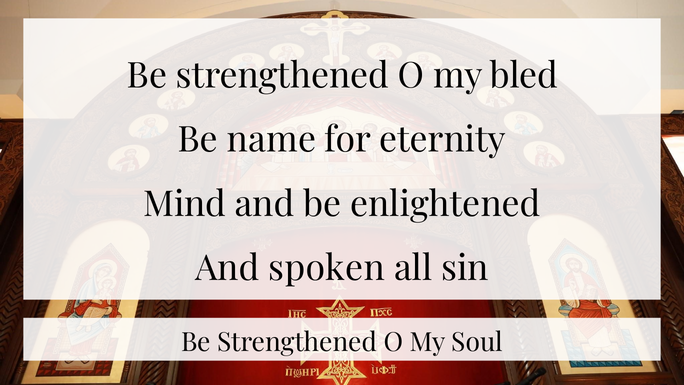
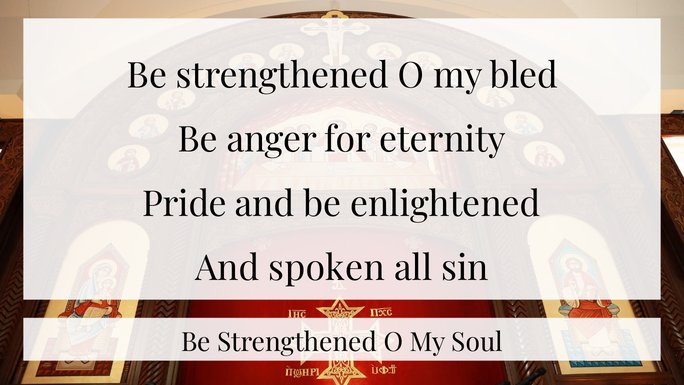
name: name -> anger
Mind: Mind -> Pride
